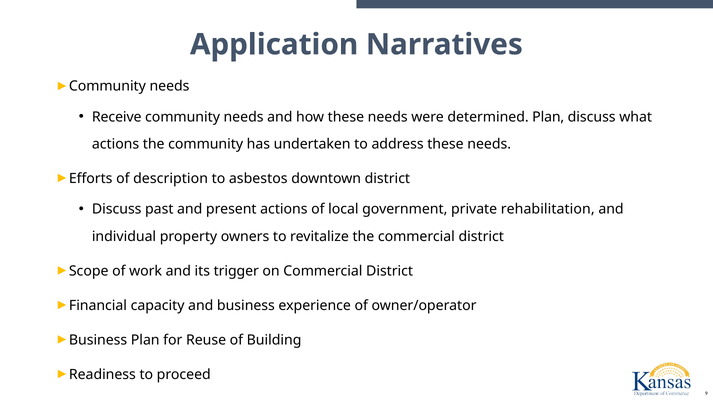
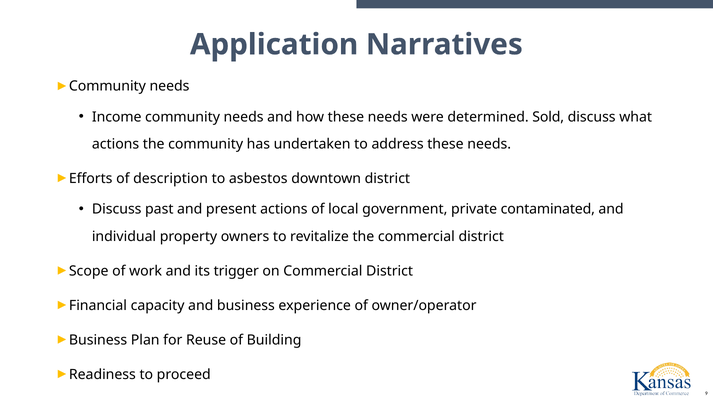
Receive: Receive -> Income
determined Plan: Plan -> Sold
rehabilitation: rehabilitation -> contaminated
